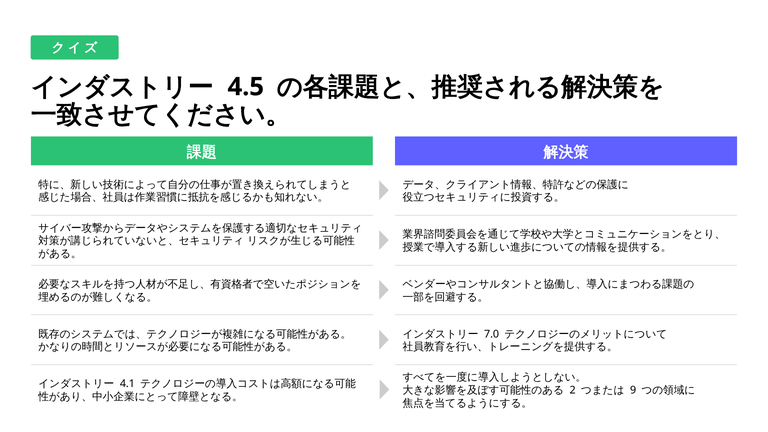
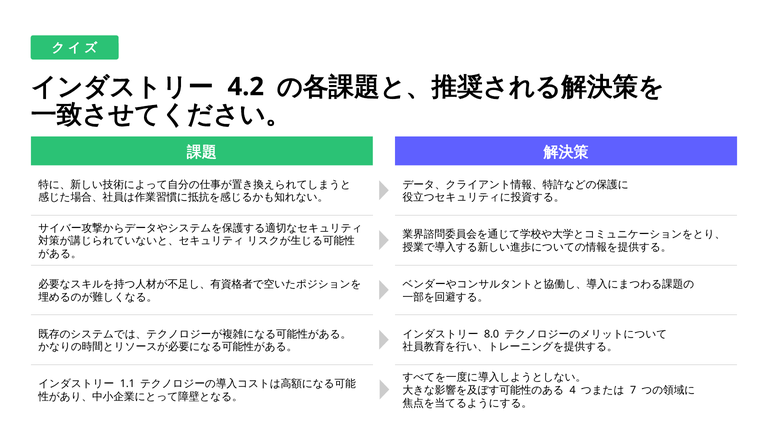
4.5: 4.5 -> 4.2
7.0: 7.0 -> 8.0
4.1: 4.1 -> 1.1
2: 2 -> 4
9: 9 -> 7
